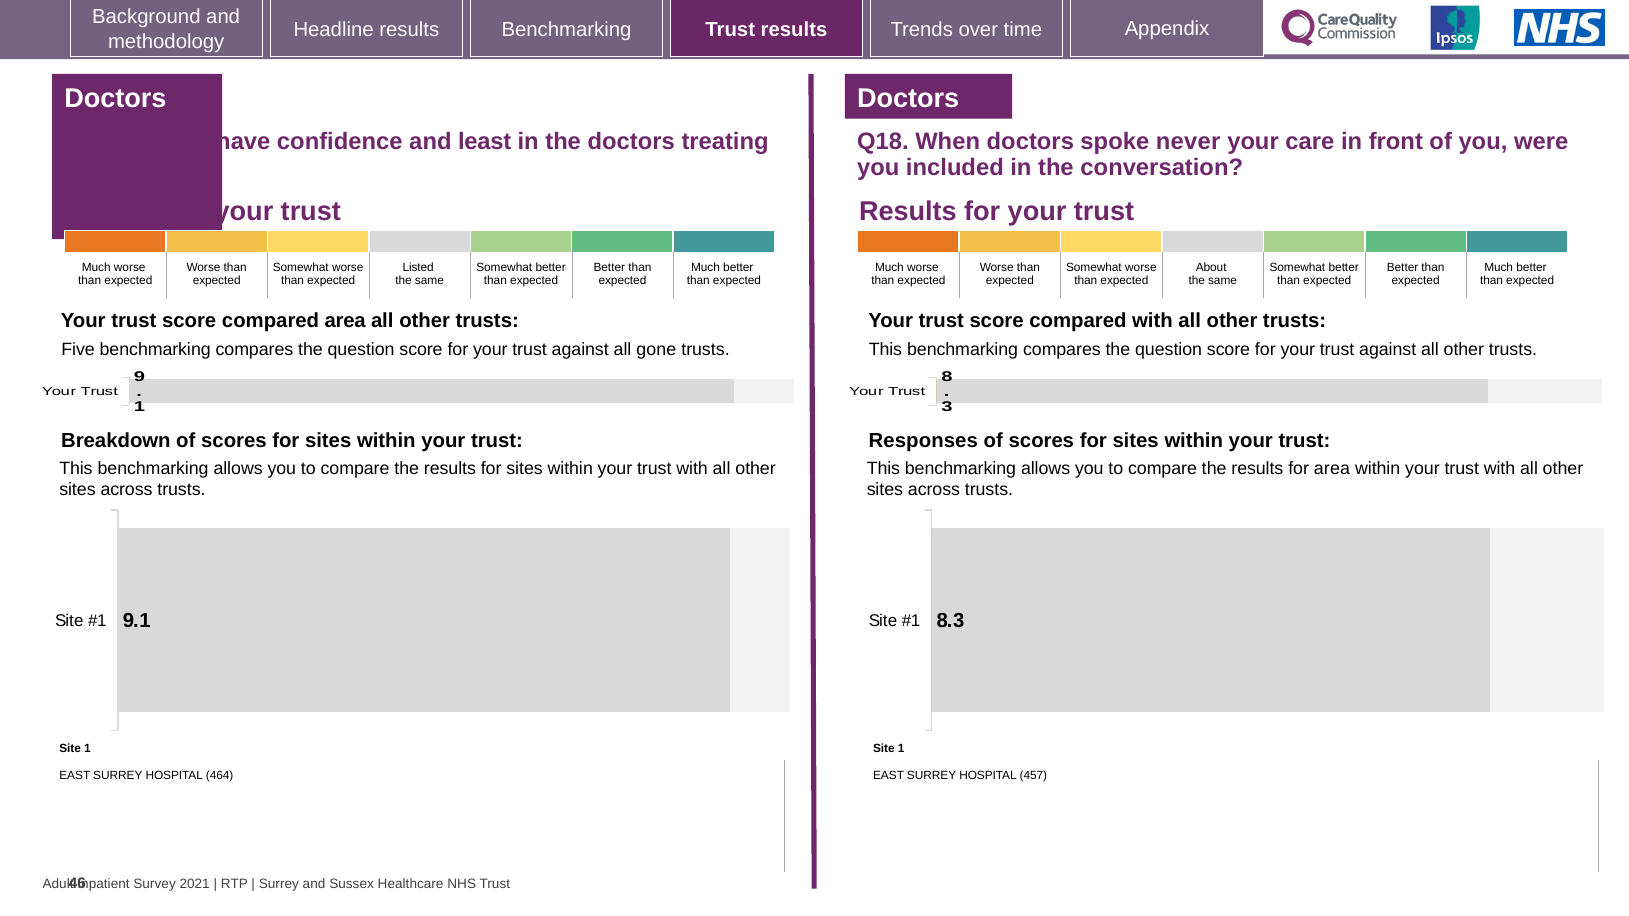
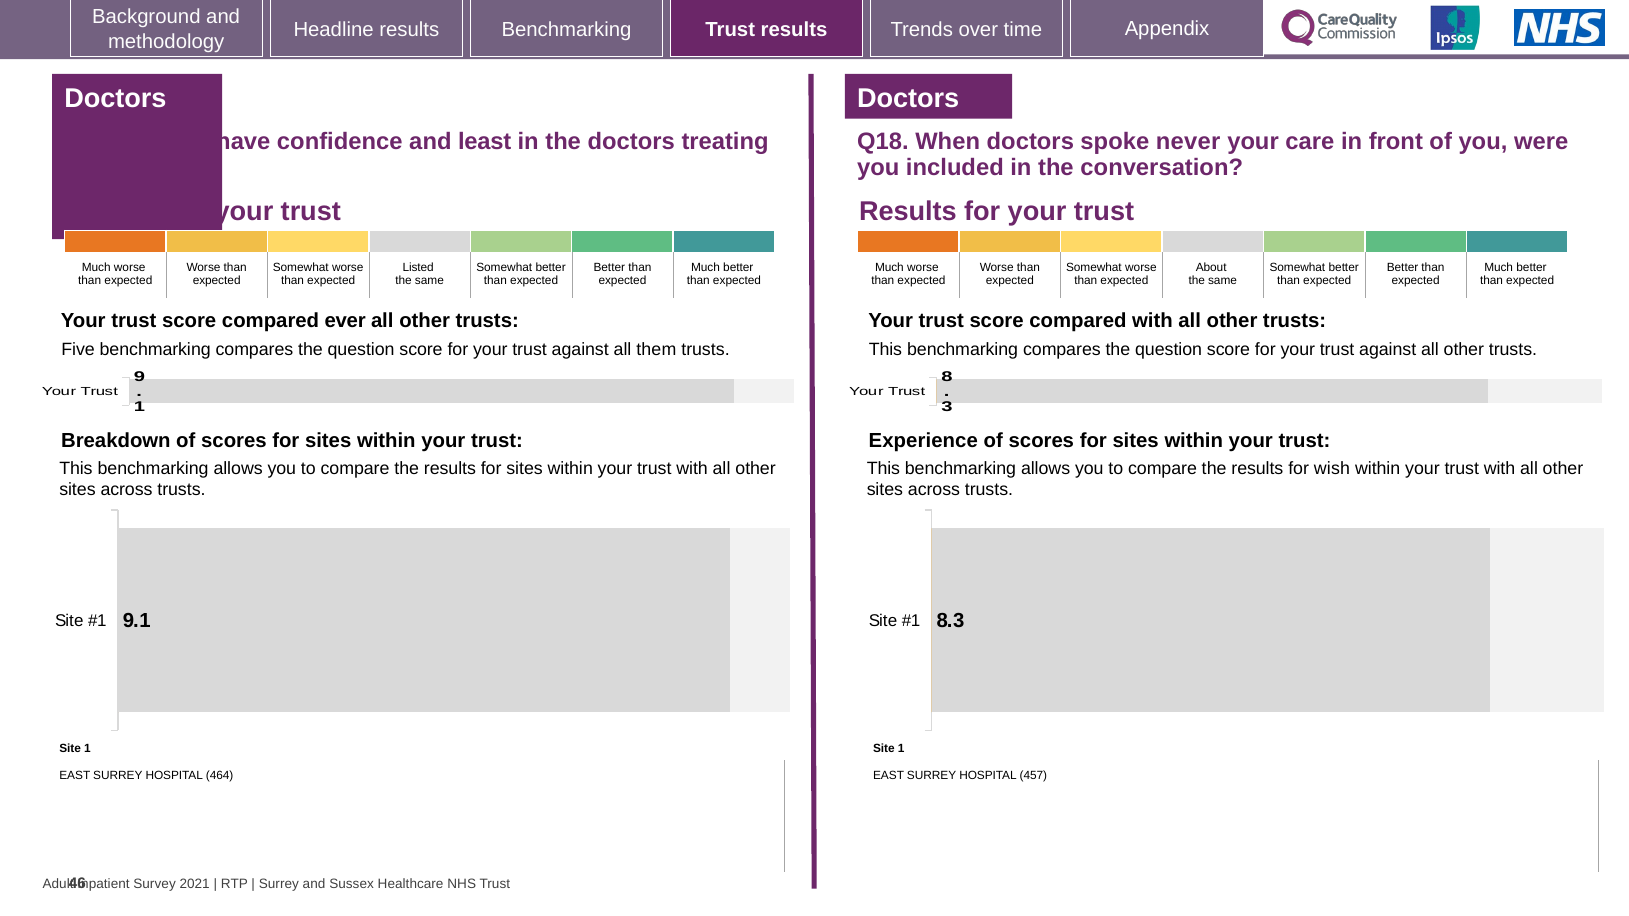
compared area: area -> ever
gone: gone -> them
Responses: Responses -> Experience
for area: area -> wish
